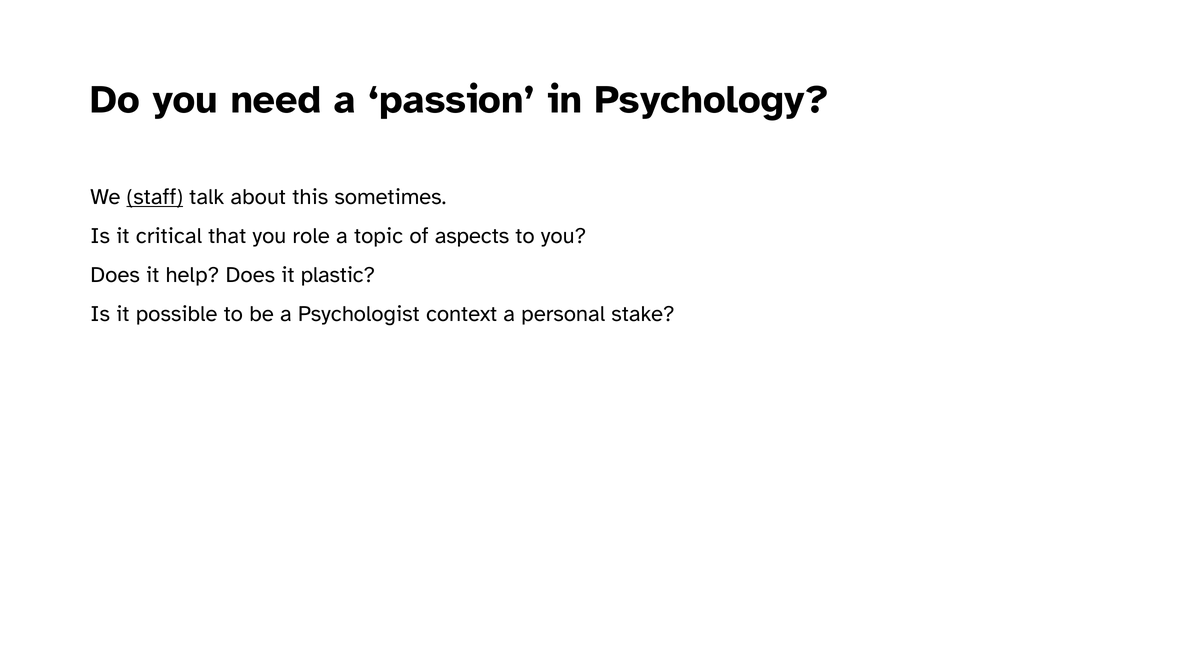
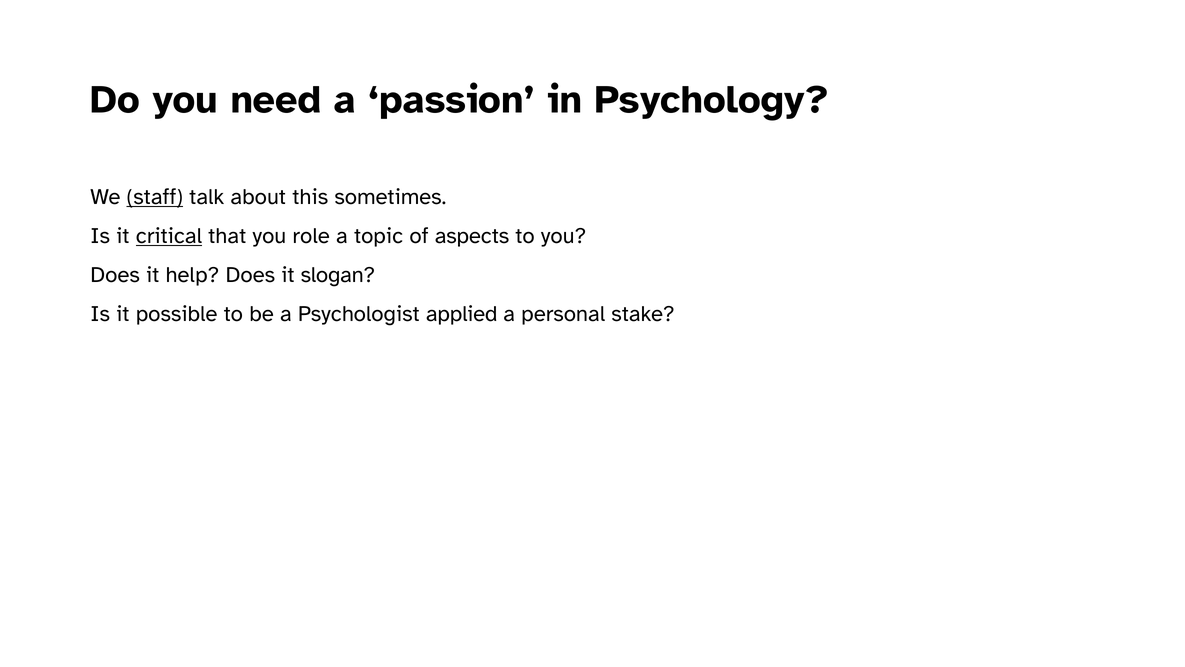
critical underline: none -> present
plastic: plastic -> slogan
context: context -> applied
